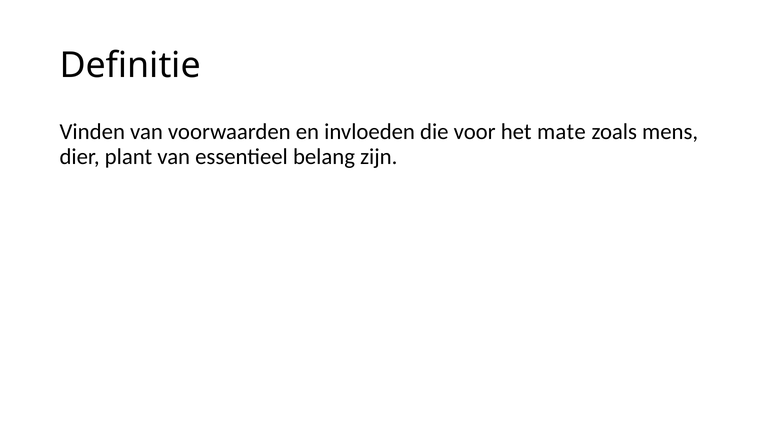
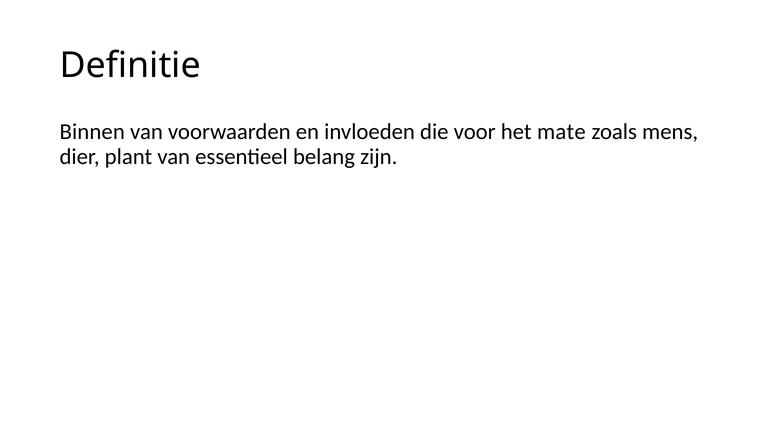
Vinden: Vinden -> Binnen
